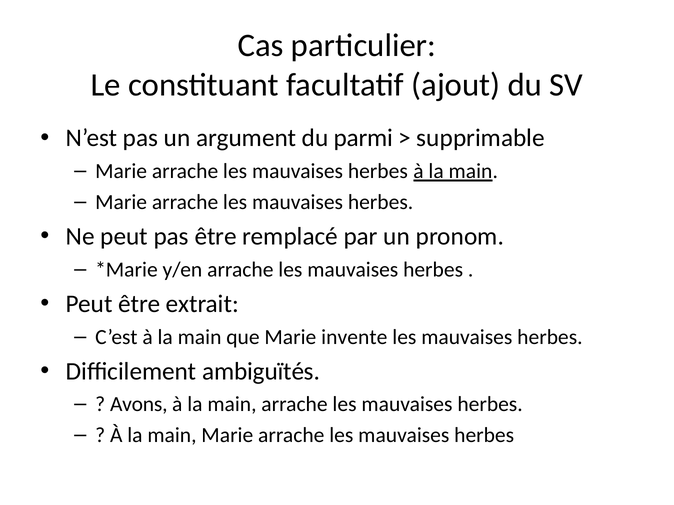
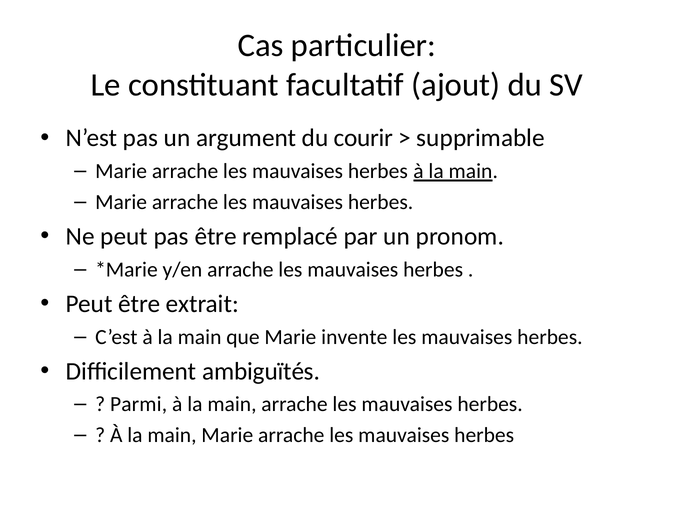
parmi: parmi -> courir
Avons: Avons -> Parmi
